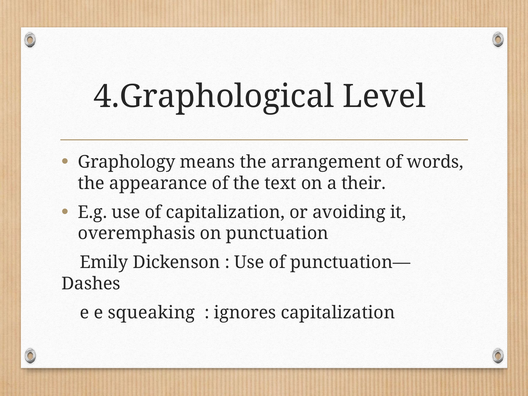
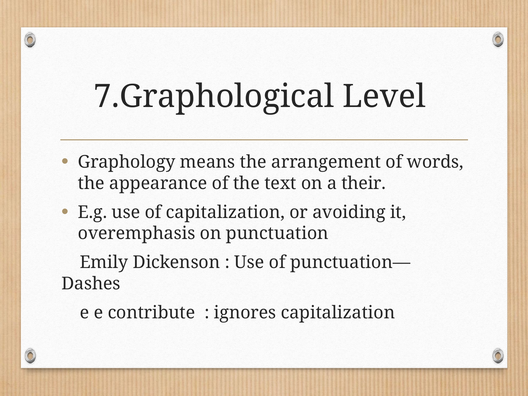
4.Graphological: 4.Graphological -> 7.Graphological
squeaking: squeaking -> contribute
